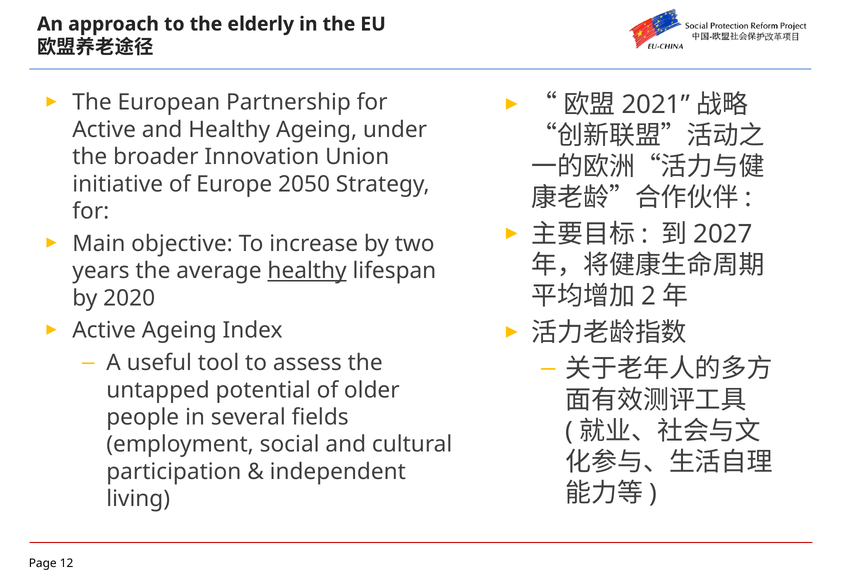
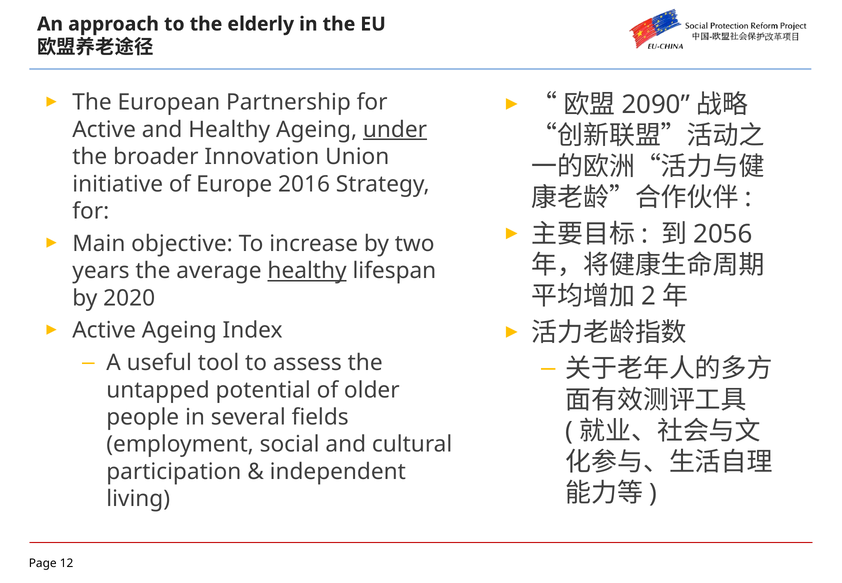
2021: 2021 -> 2090
under underline: none -> present
2050: 2050 -> 2016
2027: 2027 -> 2056
